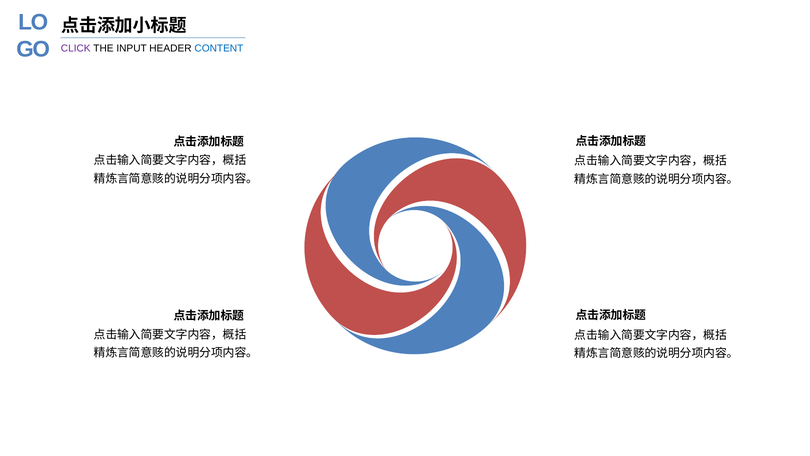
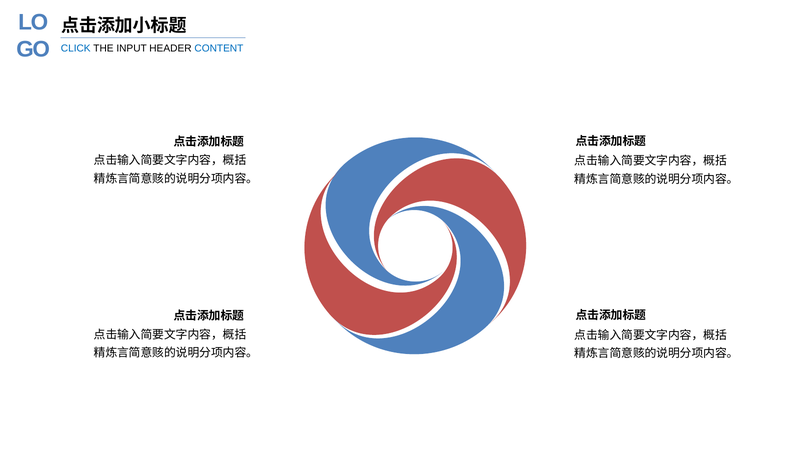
CLICK colour: purple -> blue
